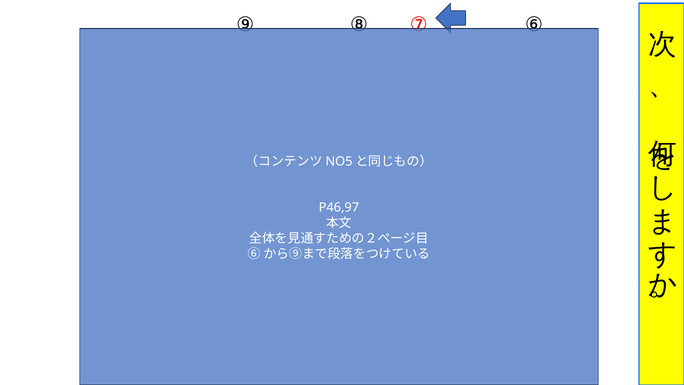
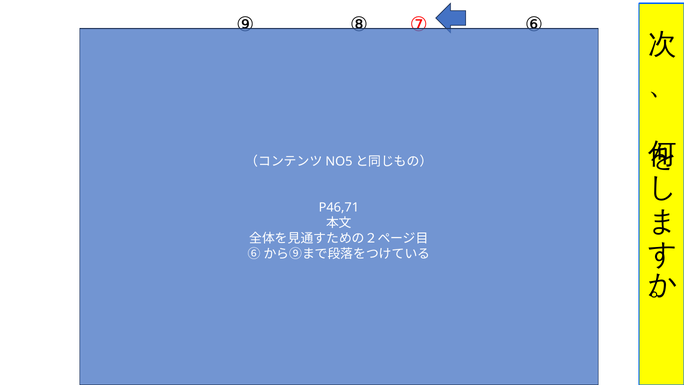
P46,97: P46,97 -> P46,71
